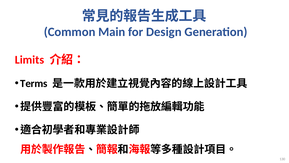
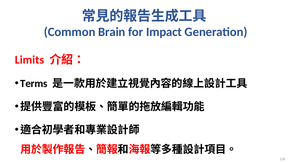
Main: Main -> Brain
Design: Design -> Impact
